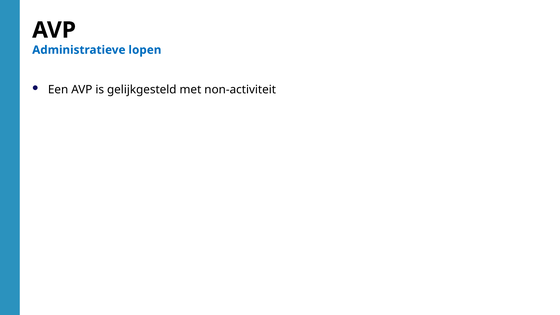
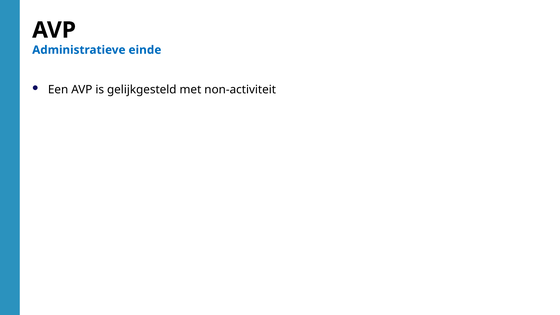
lopen: lopen -> einde
